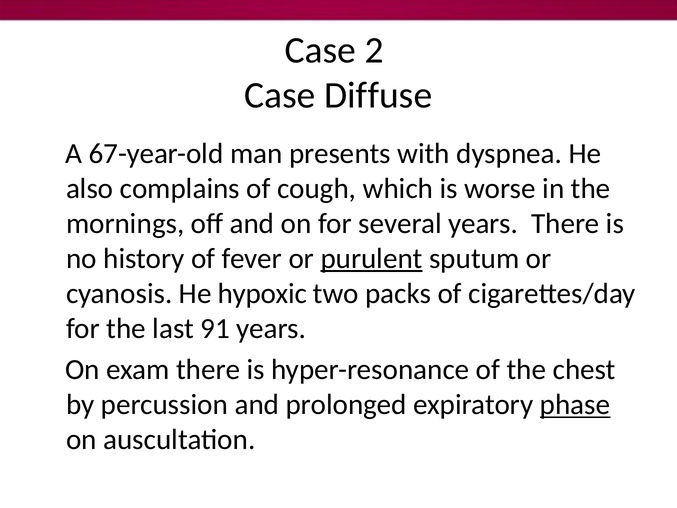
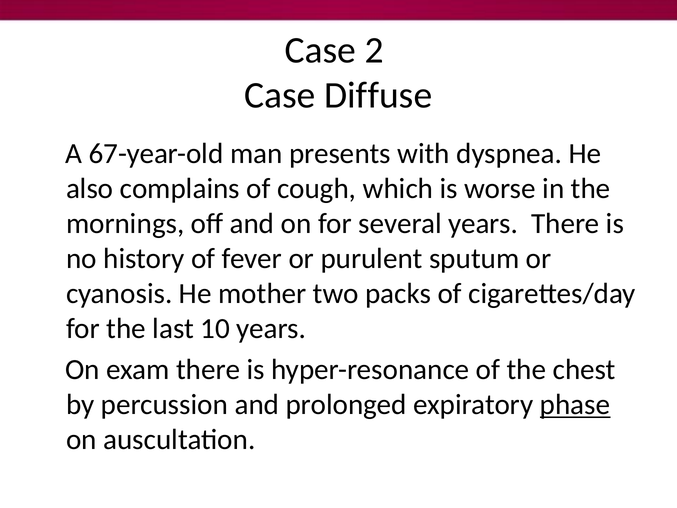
purulent underline: present -> none
hypoxic: hypoxic -> mother
91: 91 -> 10
